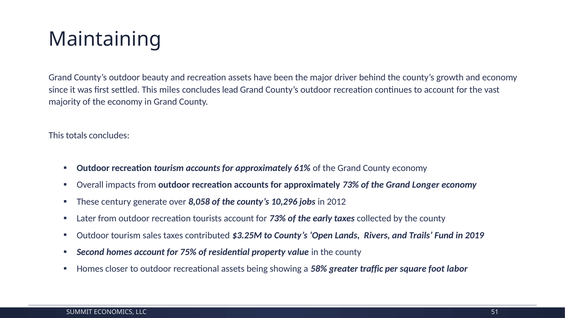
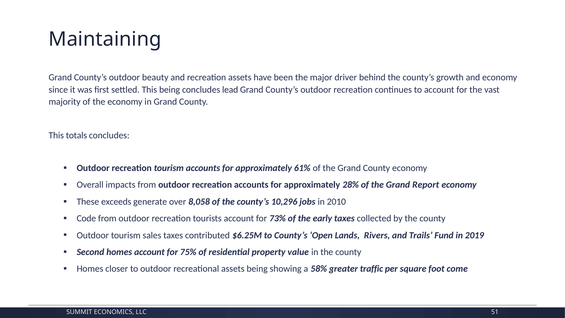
This miles: miles -> being
approximately 73%: 73% -> 28%
Longer: Longer -> Report
century: century -> exceeds
2012: 2012 -> 2010
Later: Later -> Code
$3.25M: $3.25M -> $6.25M
labor: labor -> come
